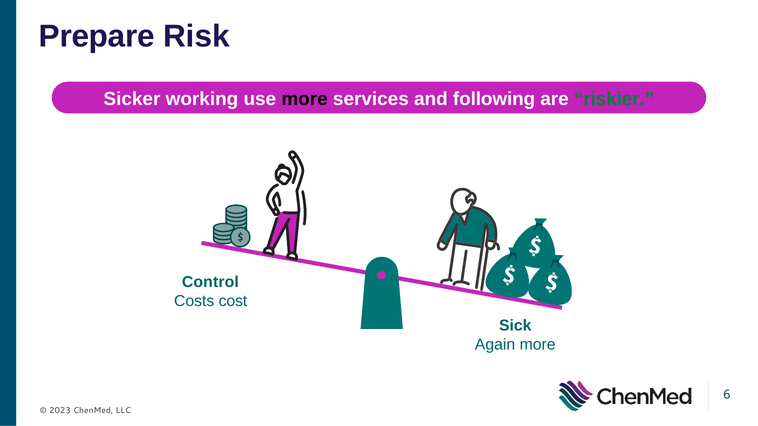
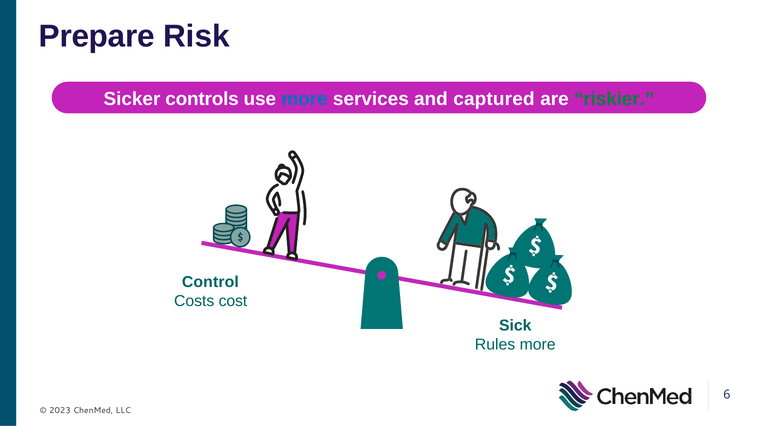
working: working -> controls
more at (305, 99) colour: black -> blue
following: following -> captured
Again: Again -> Rules
